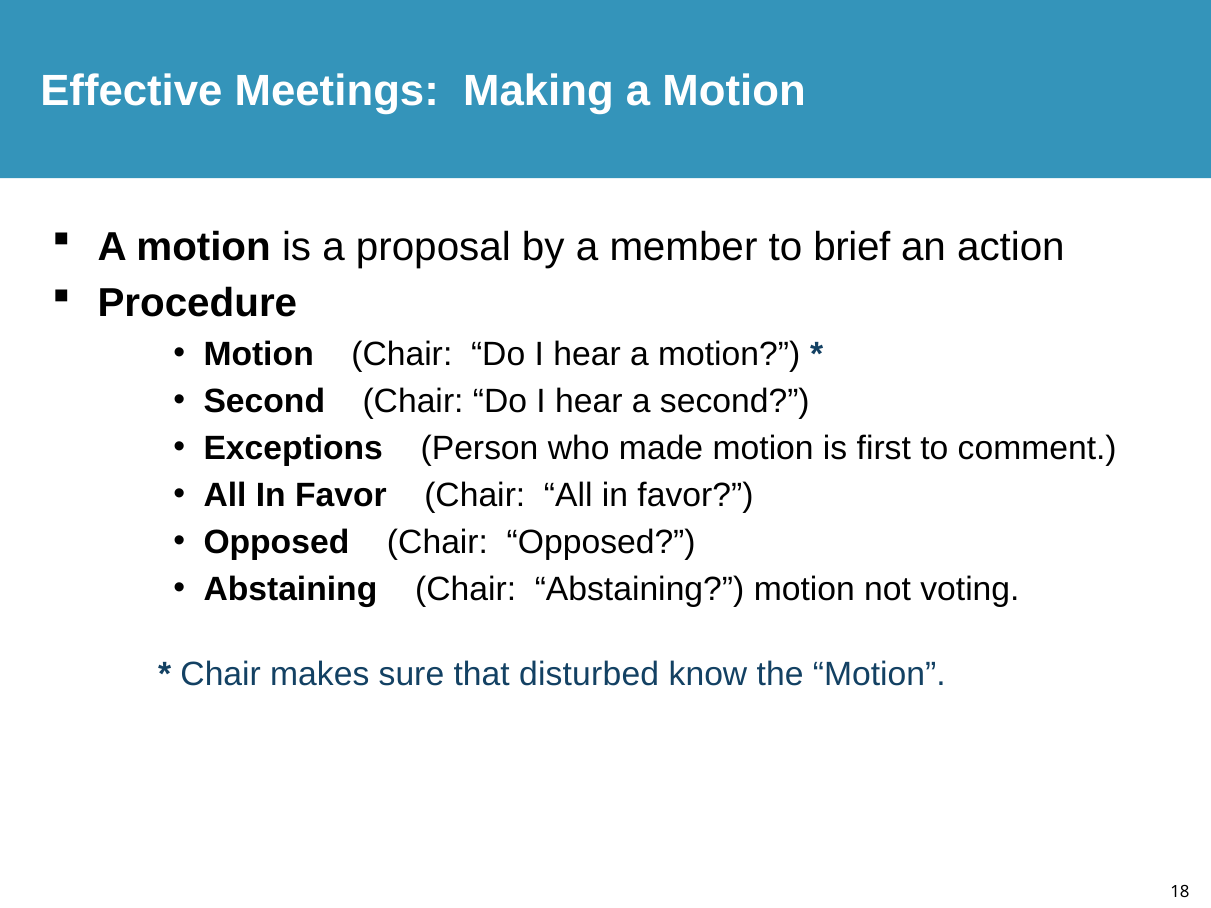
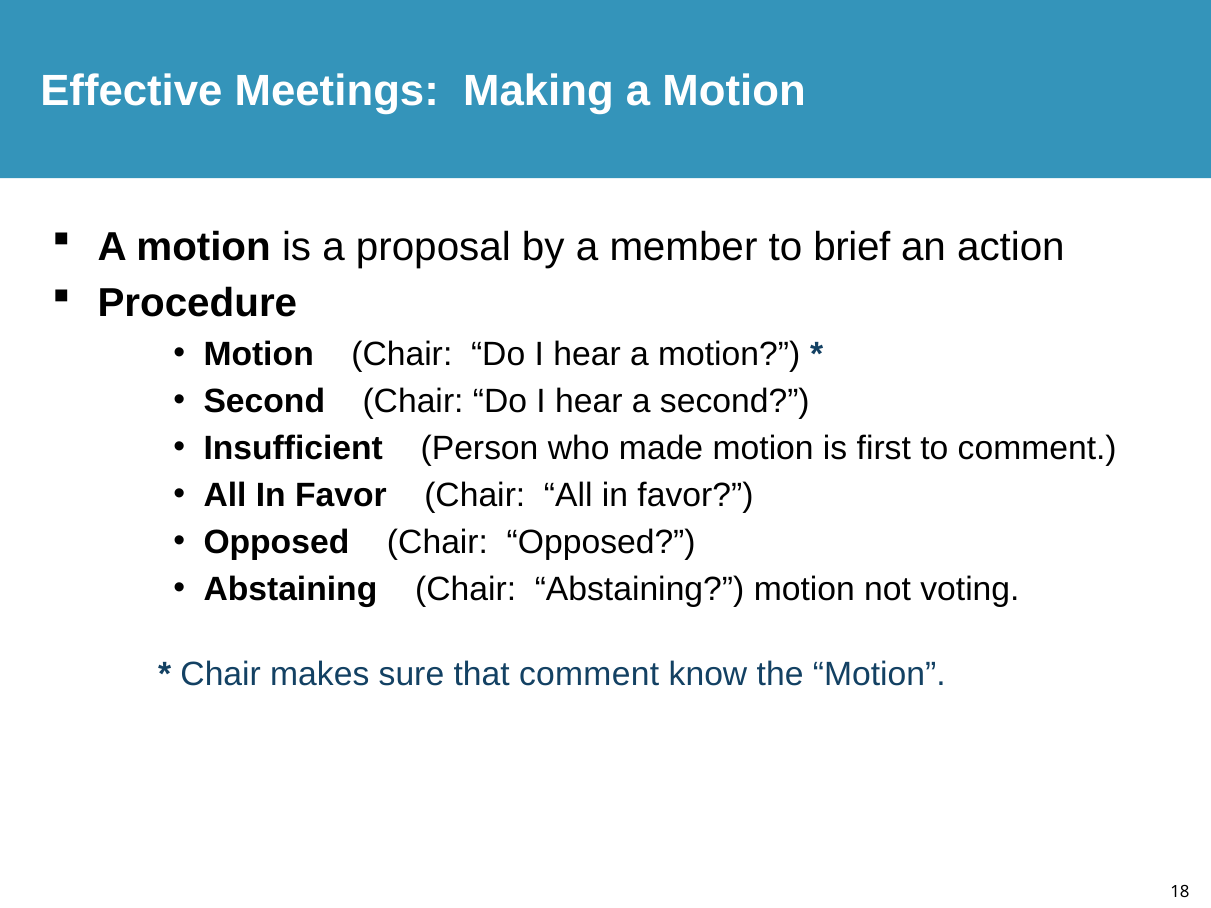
Exceptions: Exceptions -> Insufficient
that disturbed: disturbed -> comment
